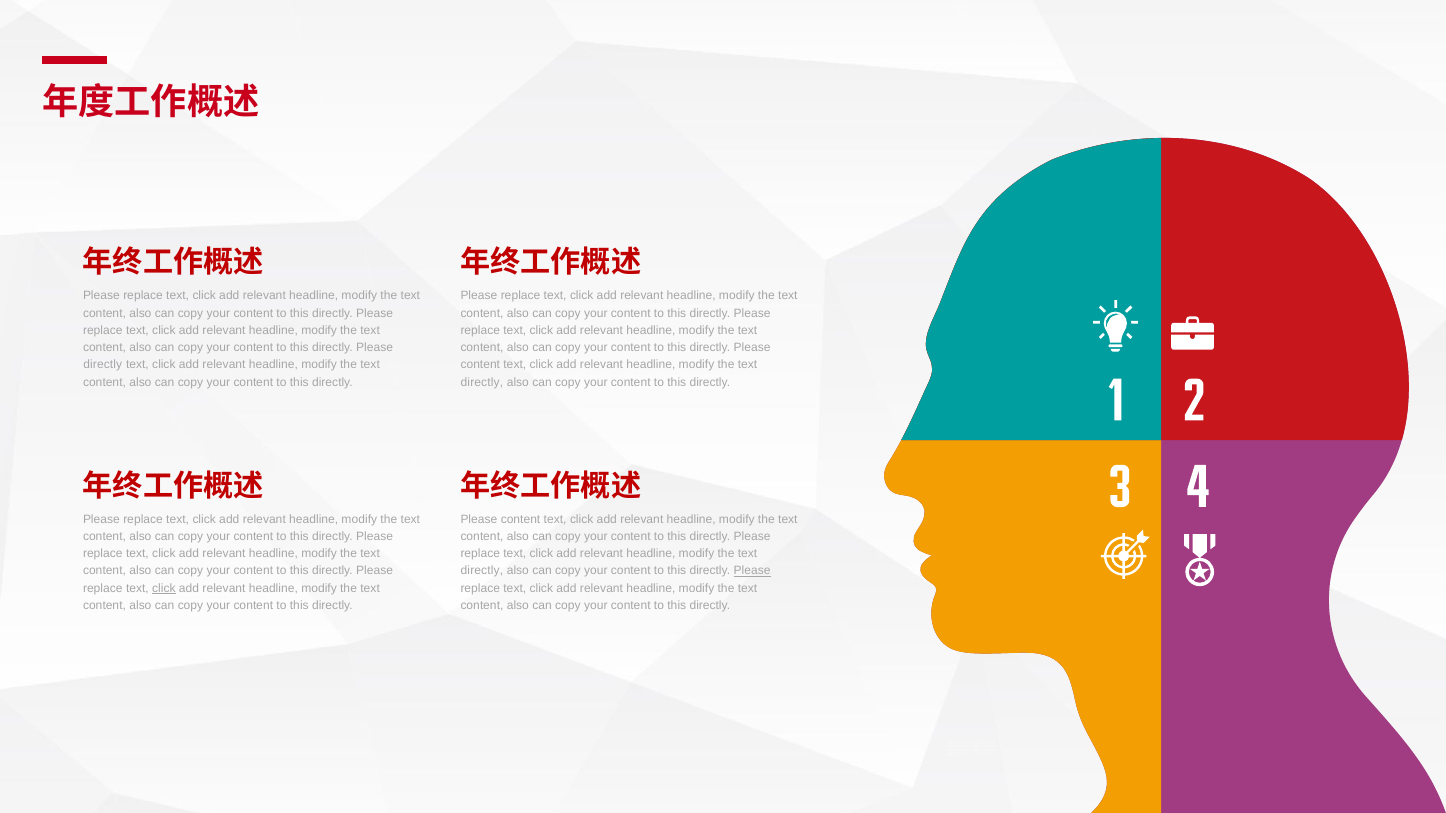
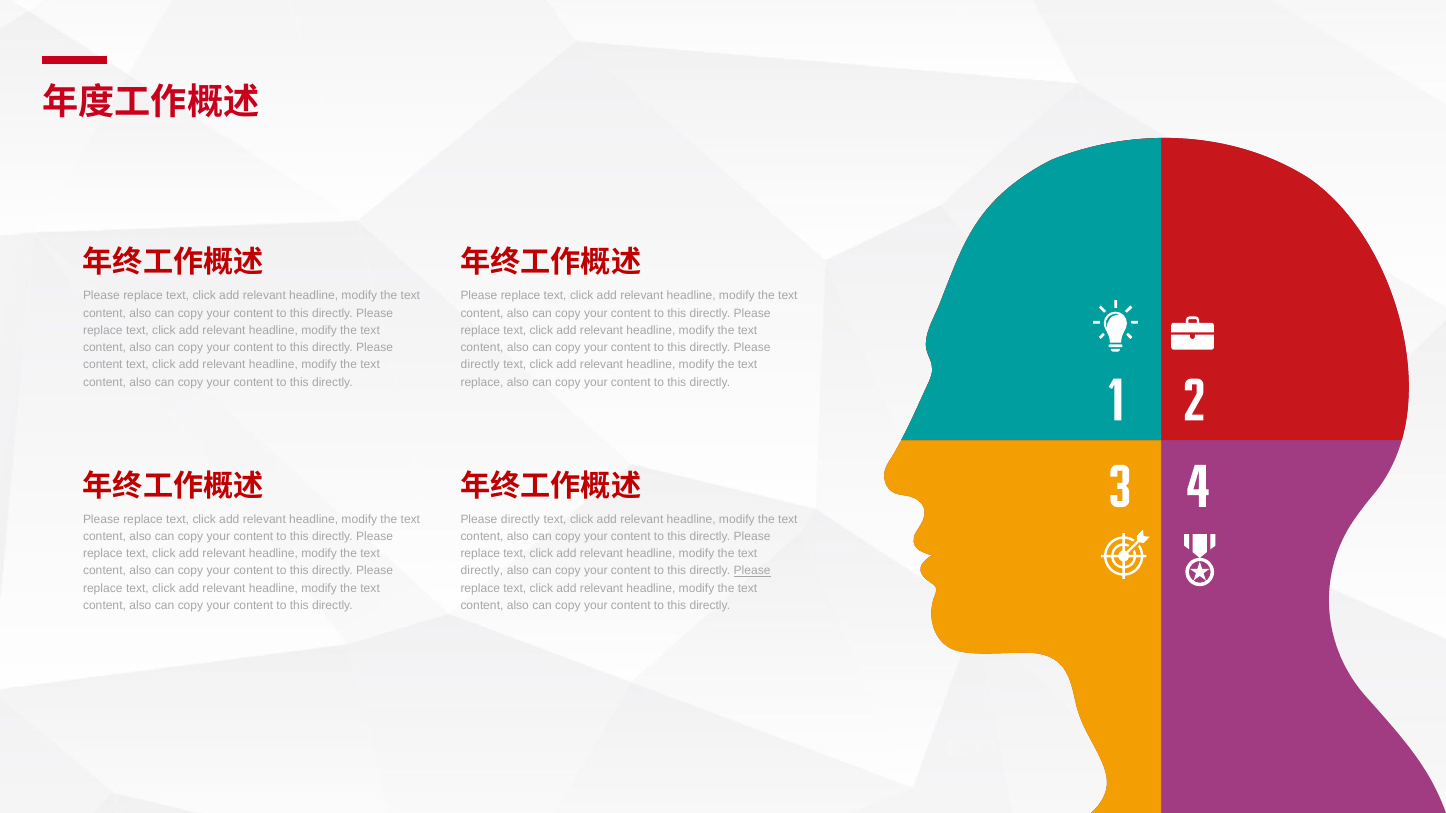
directly at (103, 365): directly -> content
content at (480, 365): content -> directly
directly at (482, 382): directly -> replace
content at (521, 519): content -> directly
click at (164, 589) underline: present -> none
